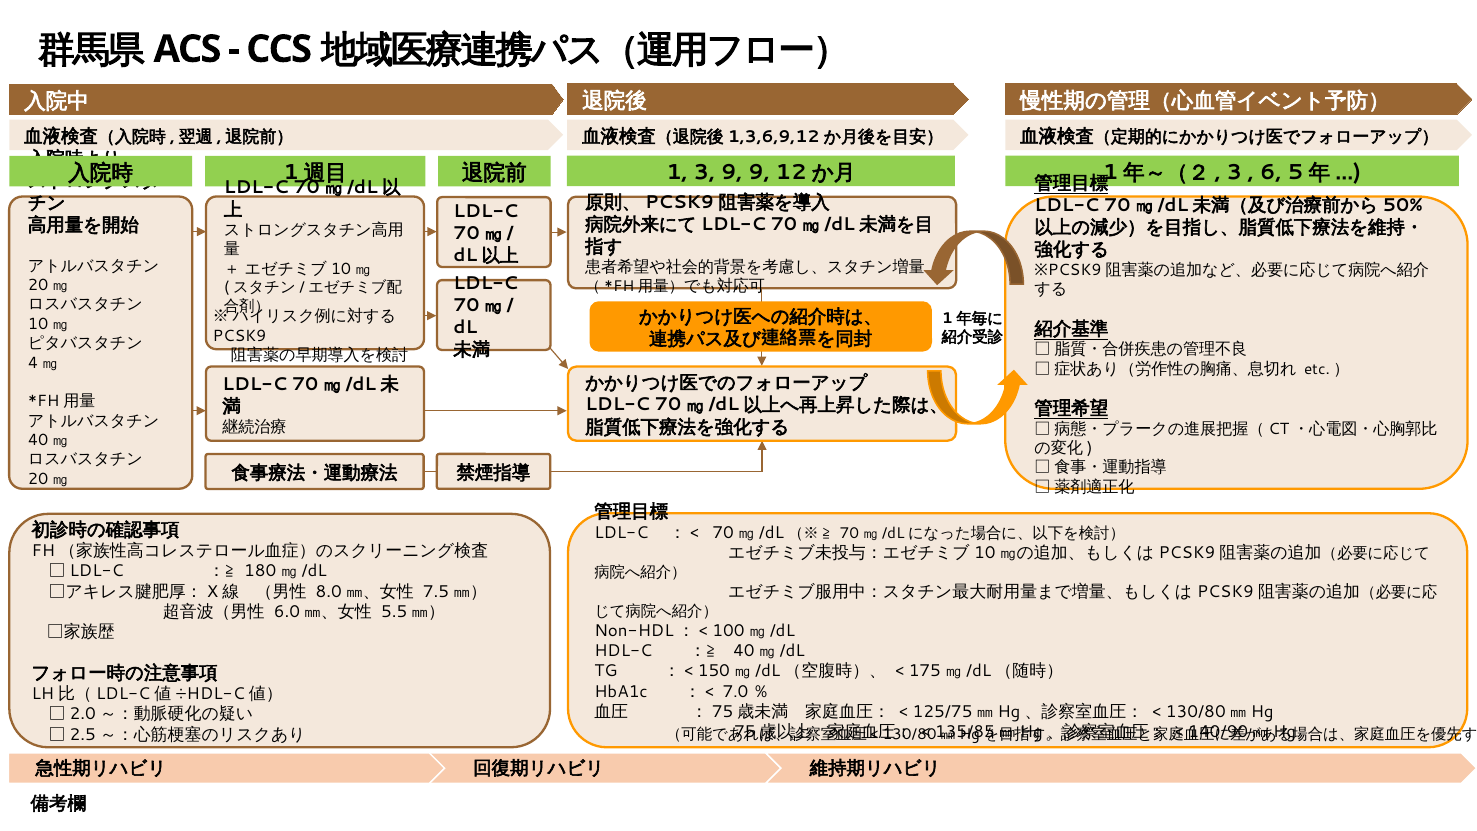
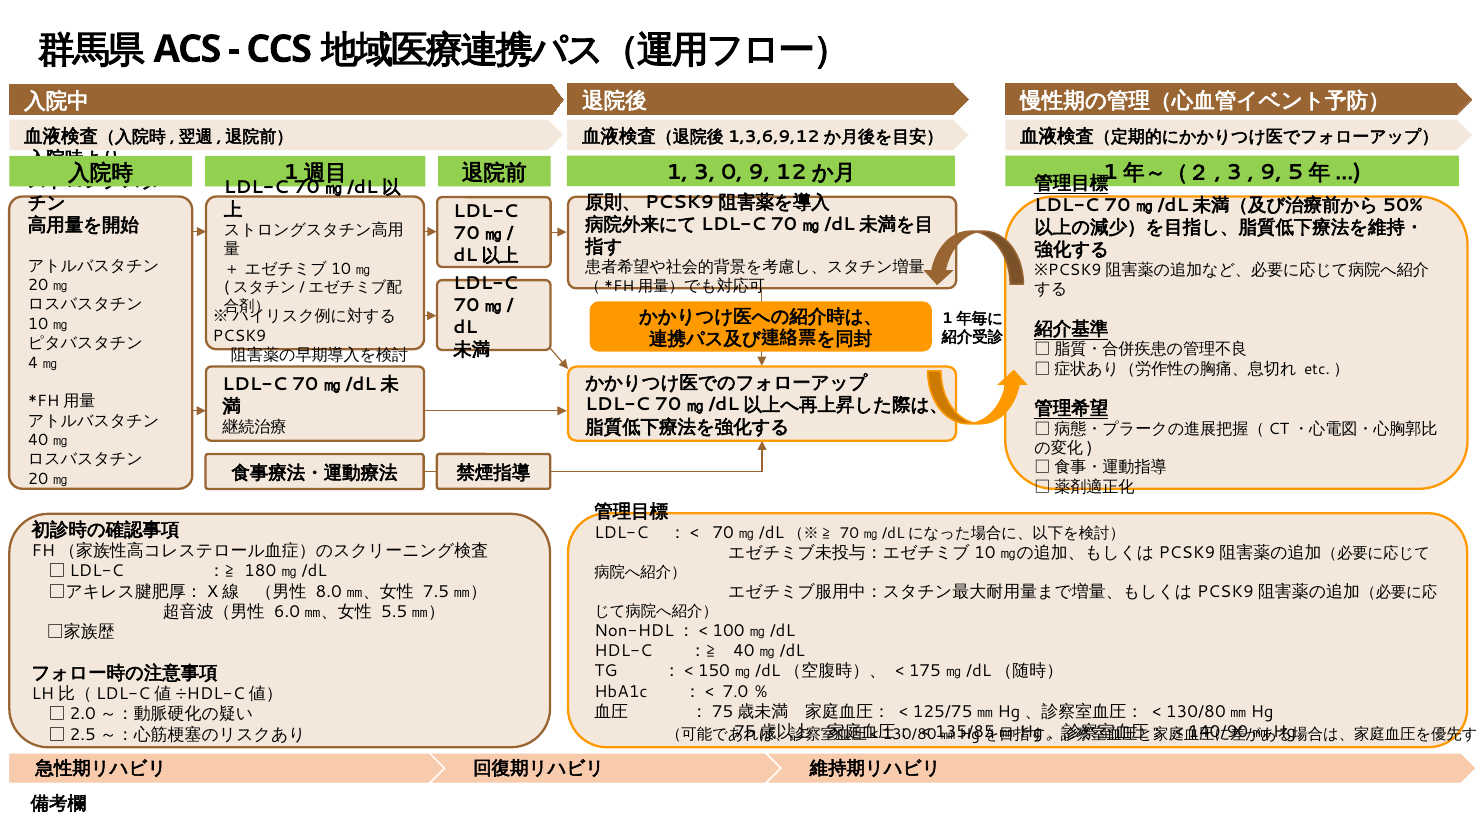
3 9: 9 -> 0
6 at (1271, 172): 6 -> 9
